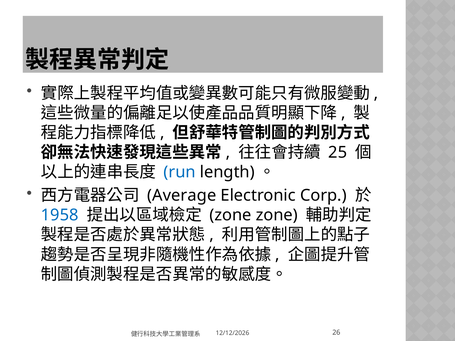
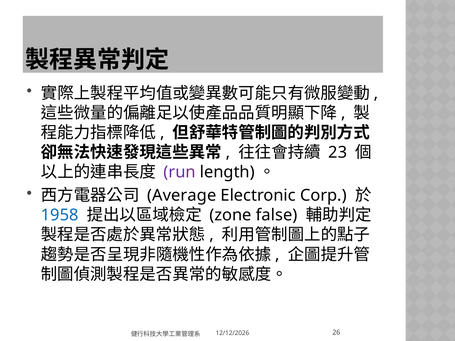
25: 25 -> 23
run colour: blue -> purple
zone zone: zone -> false
